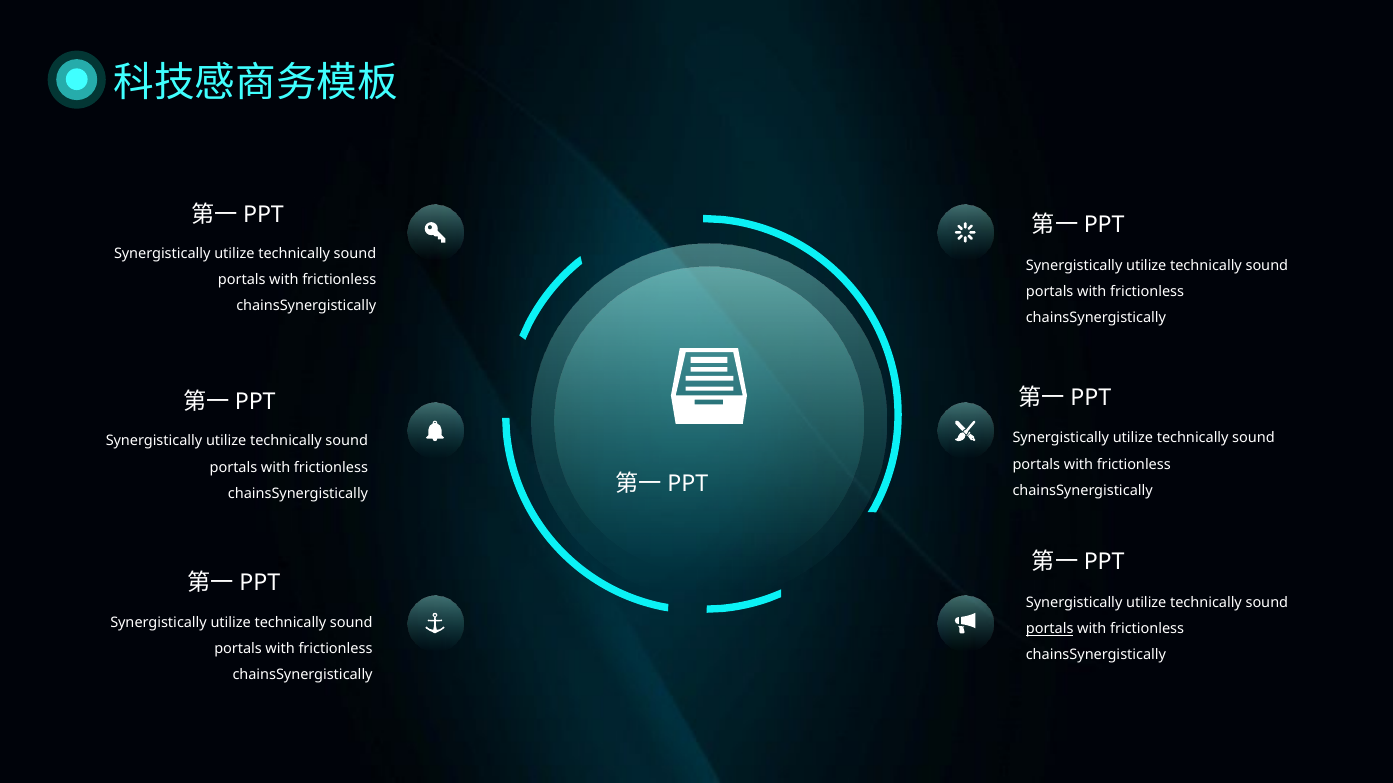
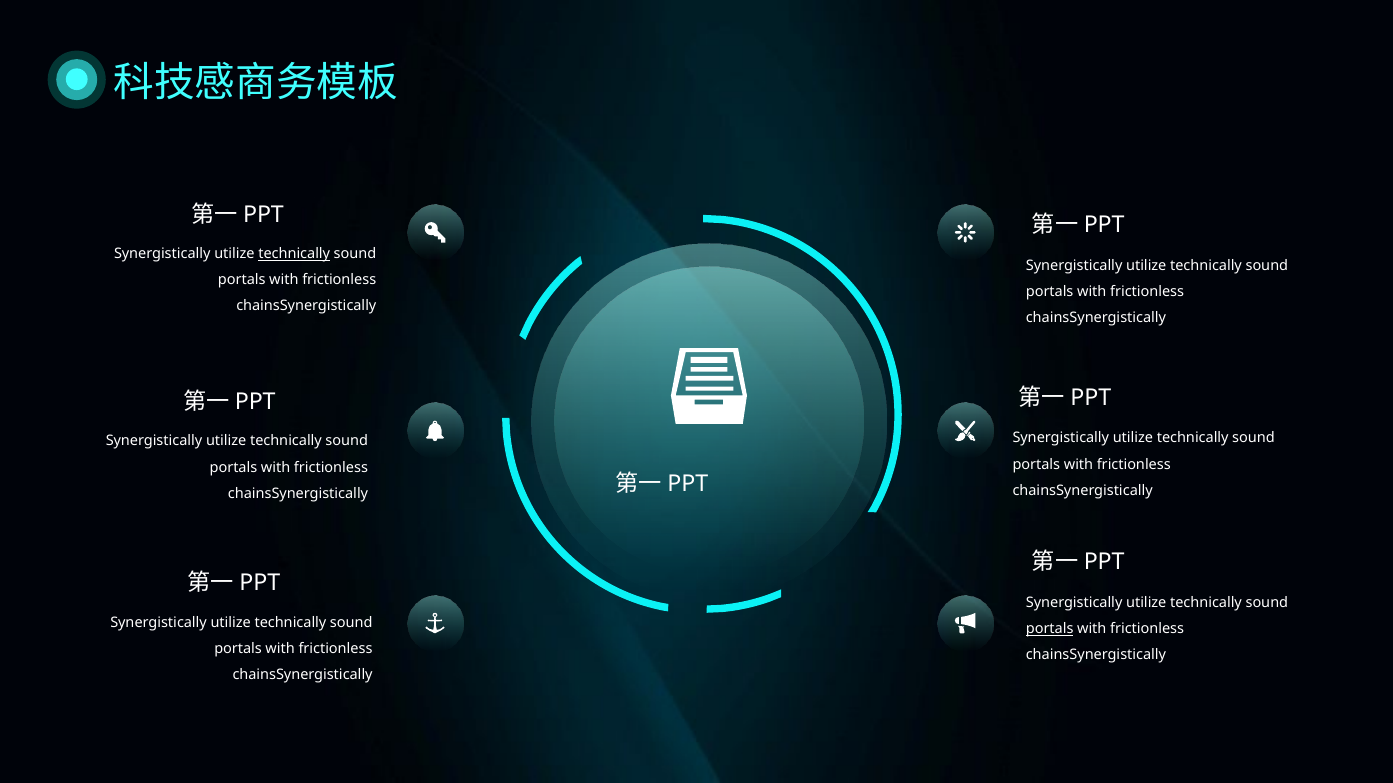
technically at (294, 254) underline: none -> present
